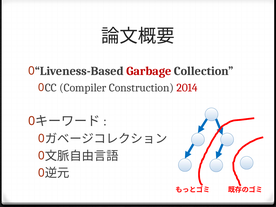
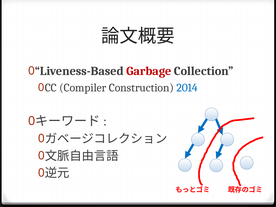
2014 colour: red -> blue
